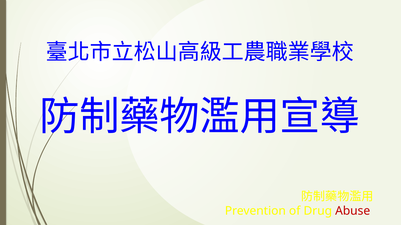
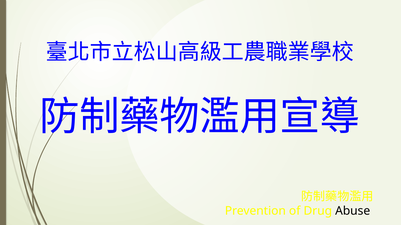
Abuse colour: red -> black
